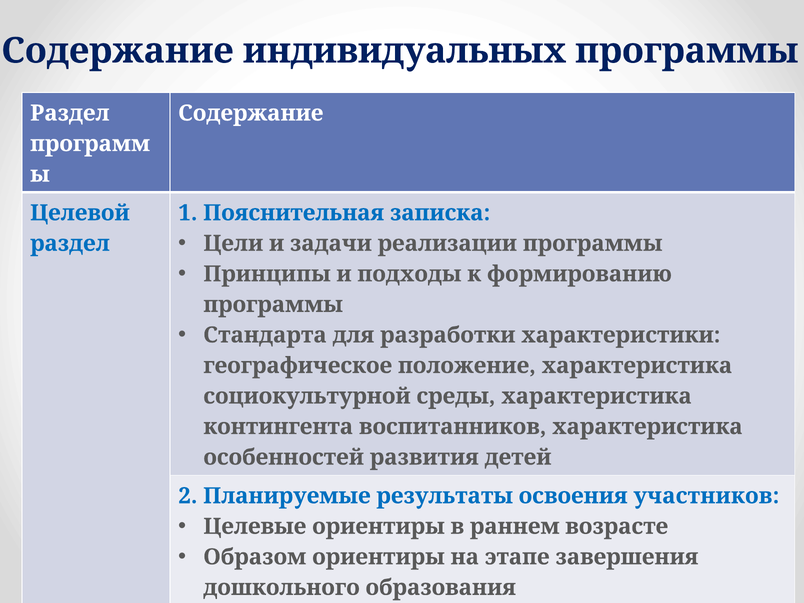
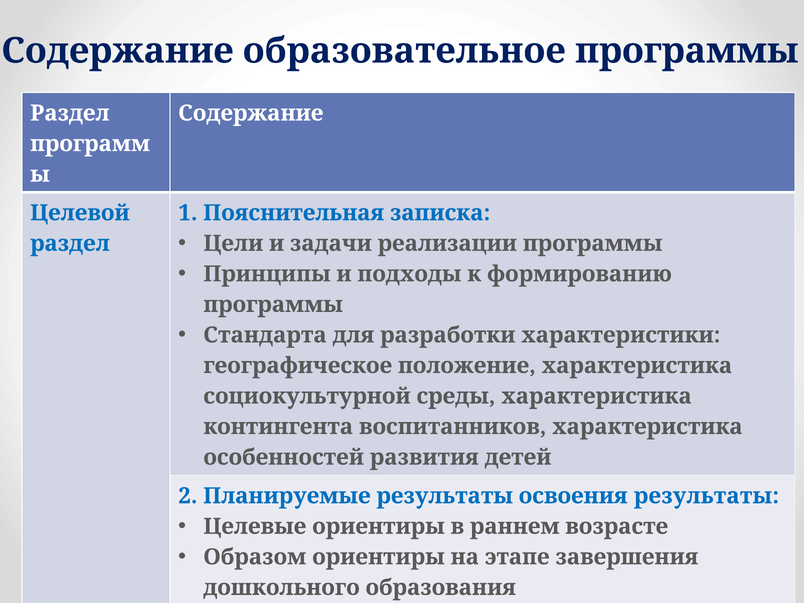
индивидуальных: индивидуальных -> образовательное
освоения участников: участников -> результаты
